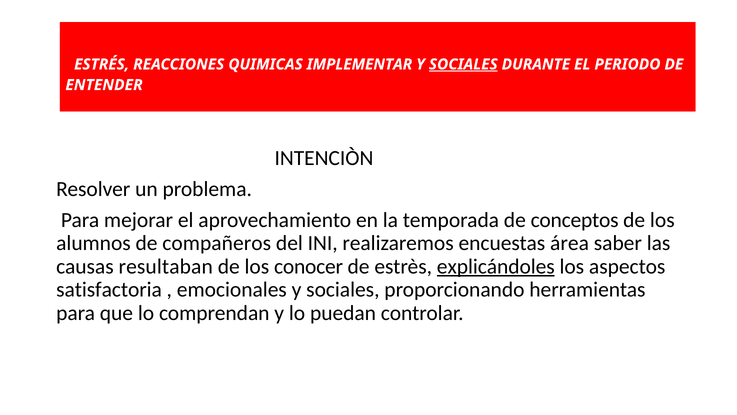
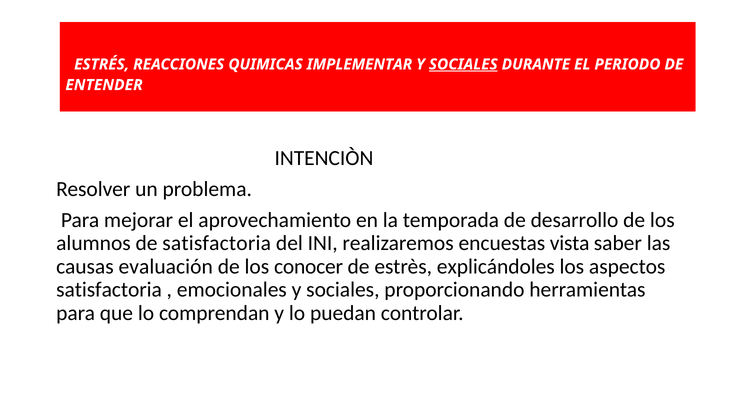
conceptos: conceptos -> desarrollo
de compañeros: compañeros -> satisfactoria
área: área -> vista
resultaban: resultaban -> evaluación
explicándoles underline: present -> none
